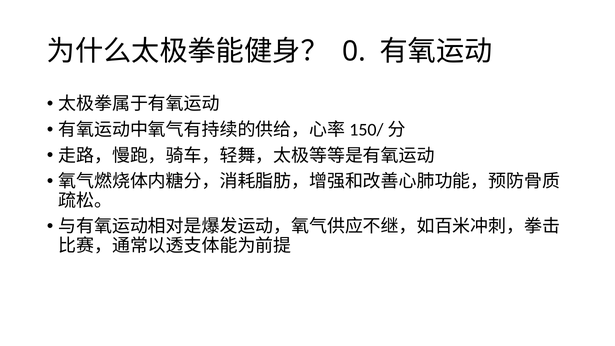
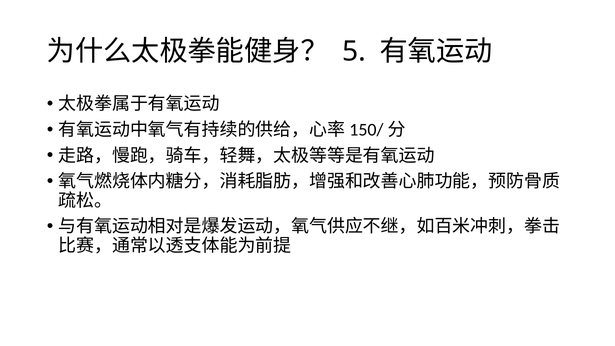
0: 0 -> 5
